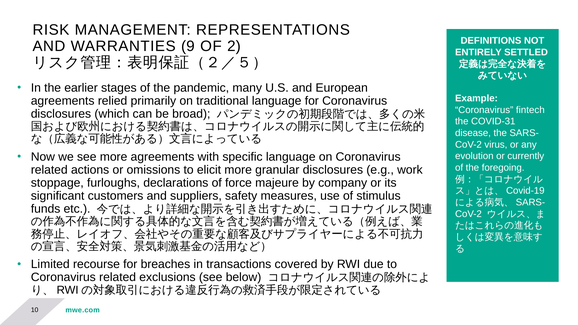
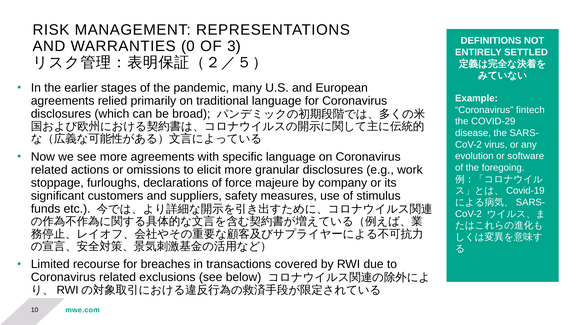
9: 9 -> 0
2: 2 -> 3
COVID-31: COVID-31 -> COVID-29
currently: currently -> software
